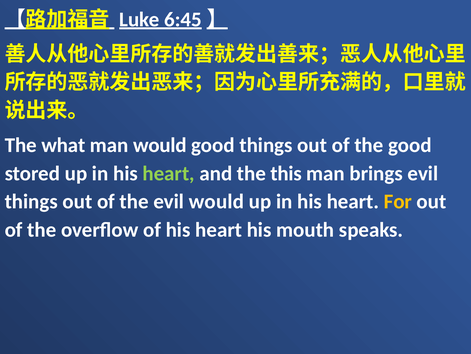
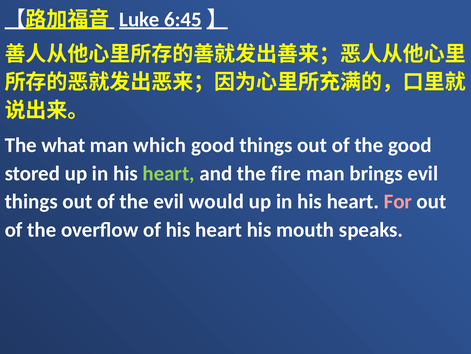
man would: would -> which
this: this -> fire
For colour: yellow -> pink
